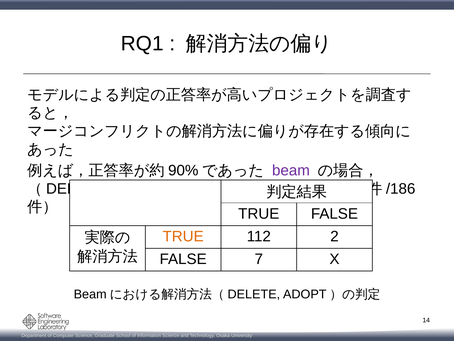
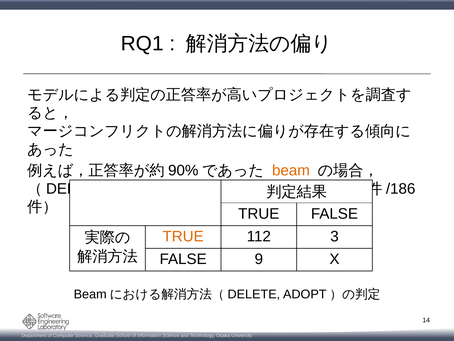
beam colour: purple -> orange
2: 2 -> 3
7: 7 -> 9
